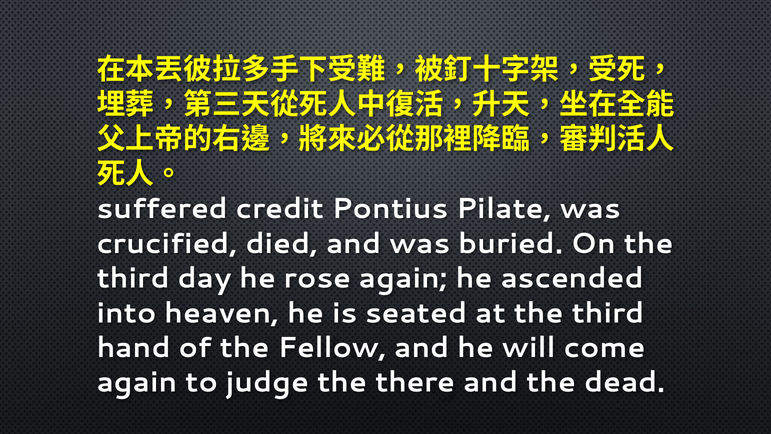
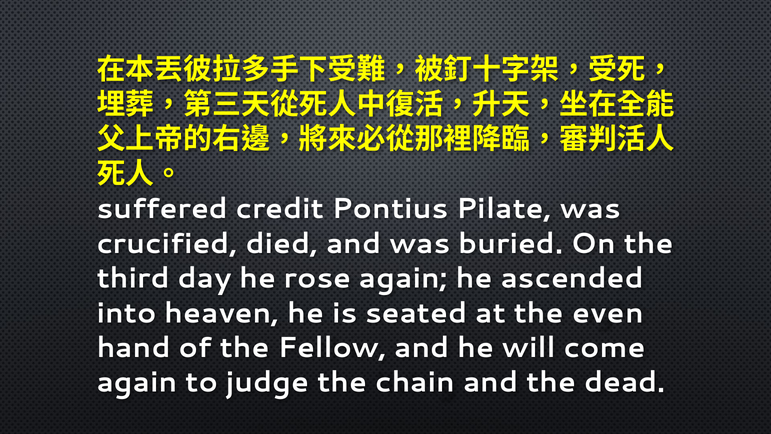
at the third: third -> even
there: there -> chain
